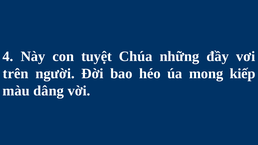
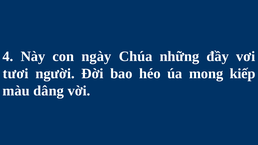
tuyệt: tuyệt -> ngày
trên: trên -> tươi
